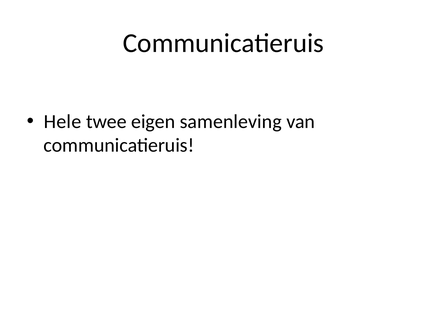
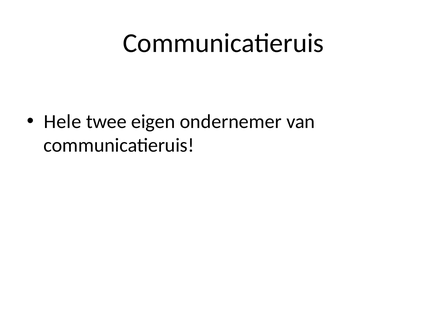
samenleving: samenleving -> ondernemer
